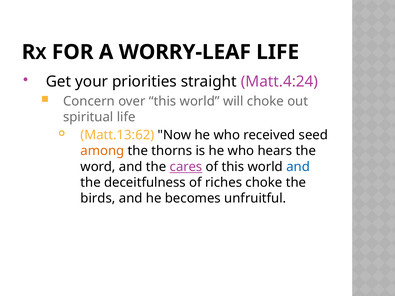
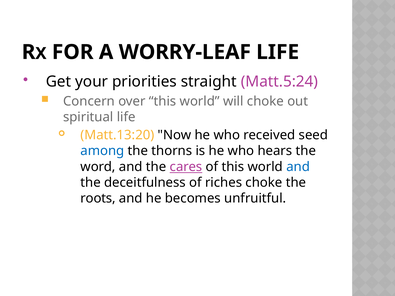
Matt.4:24: Matt.4:24 -> Matt.5:24
Matt.13:62: Matt.13:62 -> Matt.13:20
among colour: orange -> blue
birds: birds -> roots
